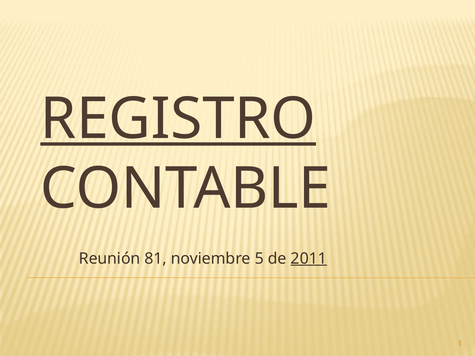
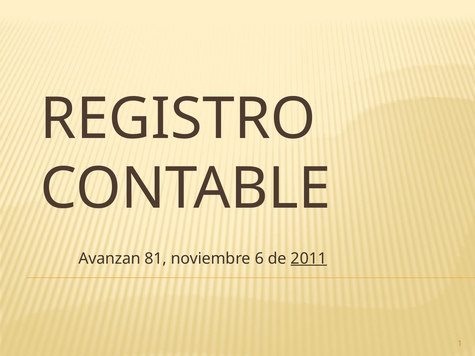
REGISTRO underline: present -> none
Reunión: Reunión -> Avanzan
5: 5 -> 6
